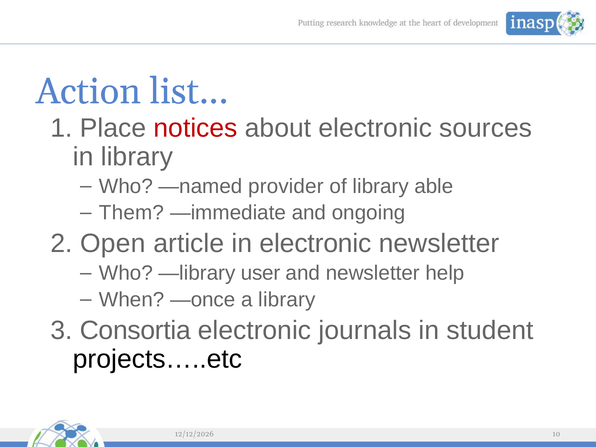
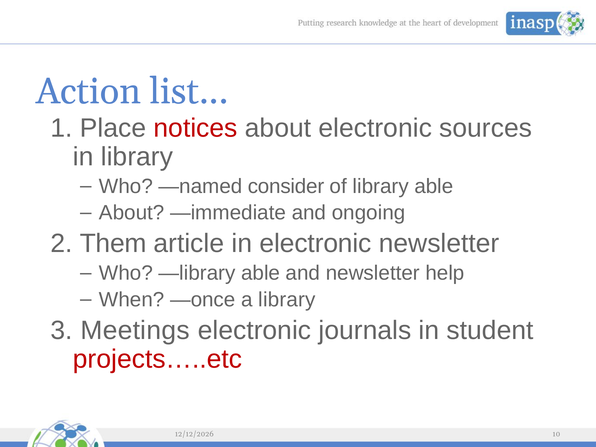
provider: provider -> consider
Them at (132, 213): Them -> About
Open: Open -> Them
—library user: user -> able
Consortia: Consortia -> Meetings
projects…..etc colour: black -> red
